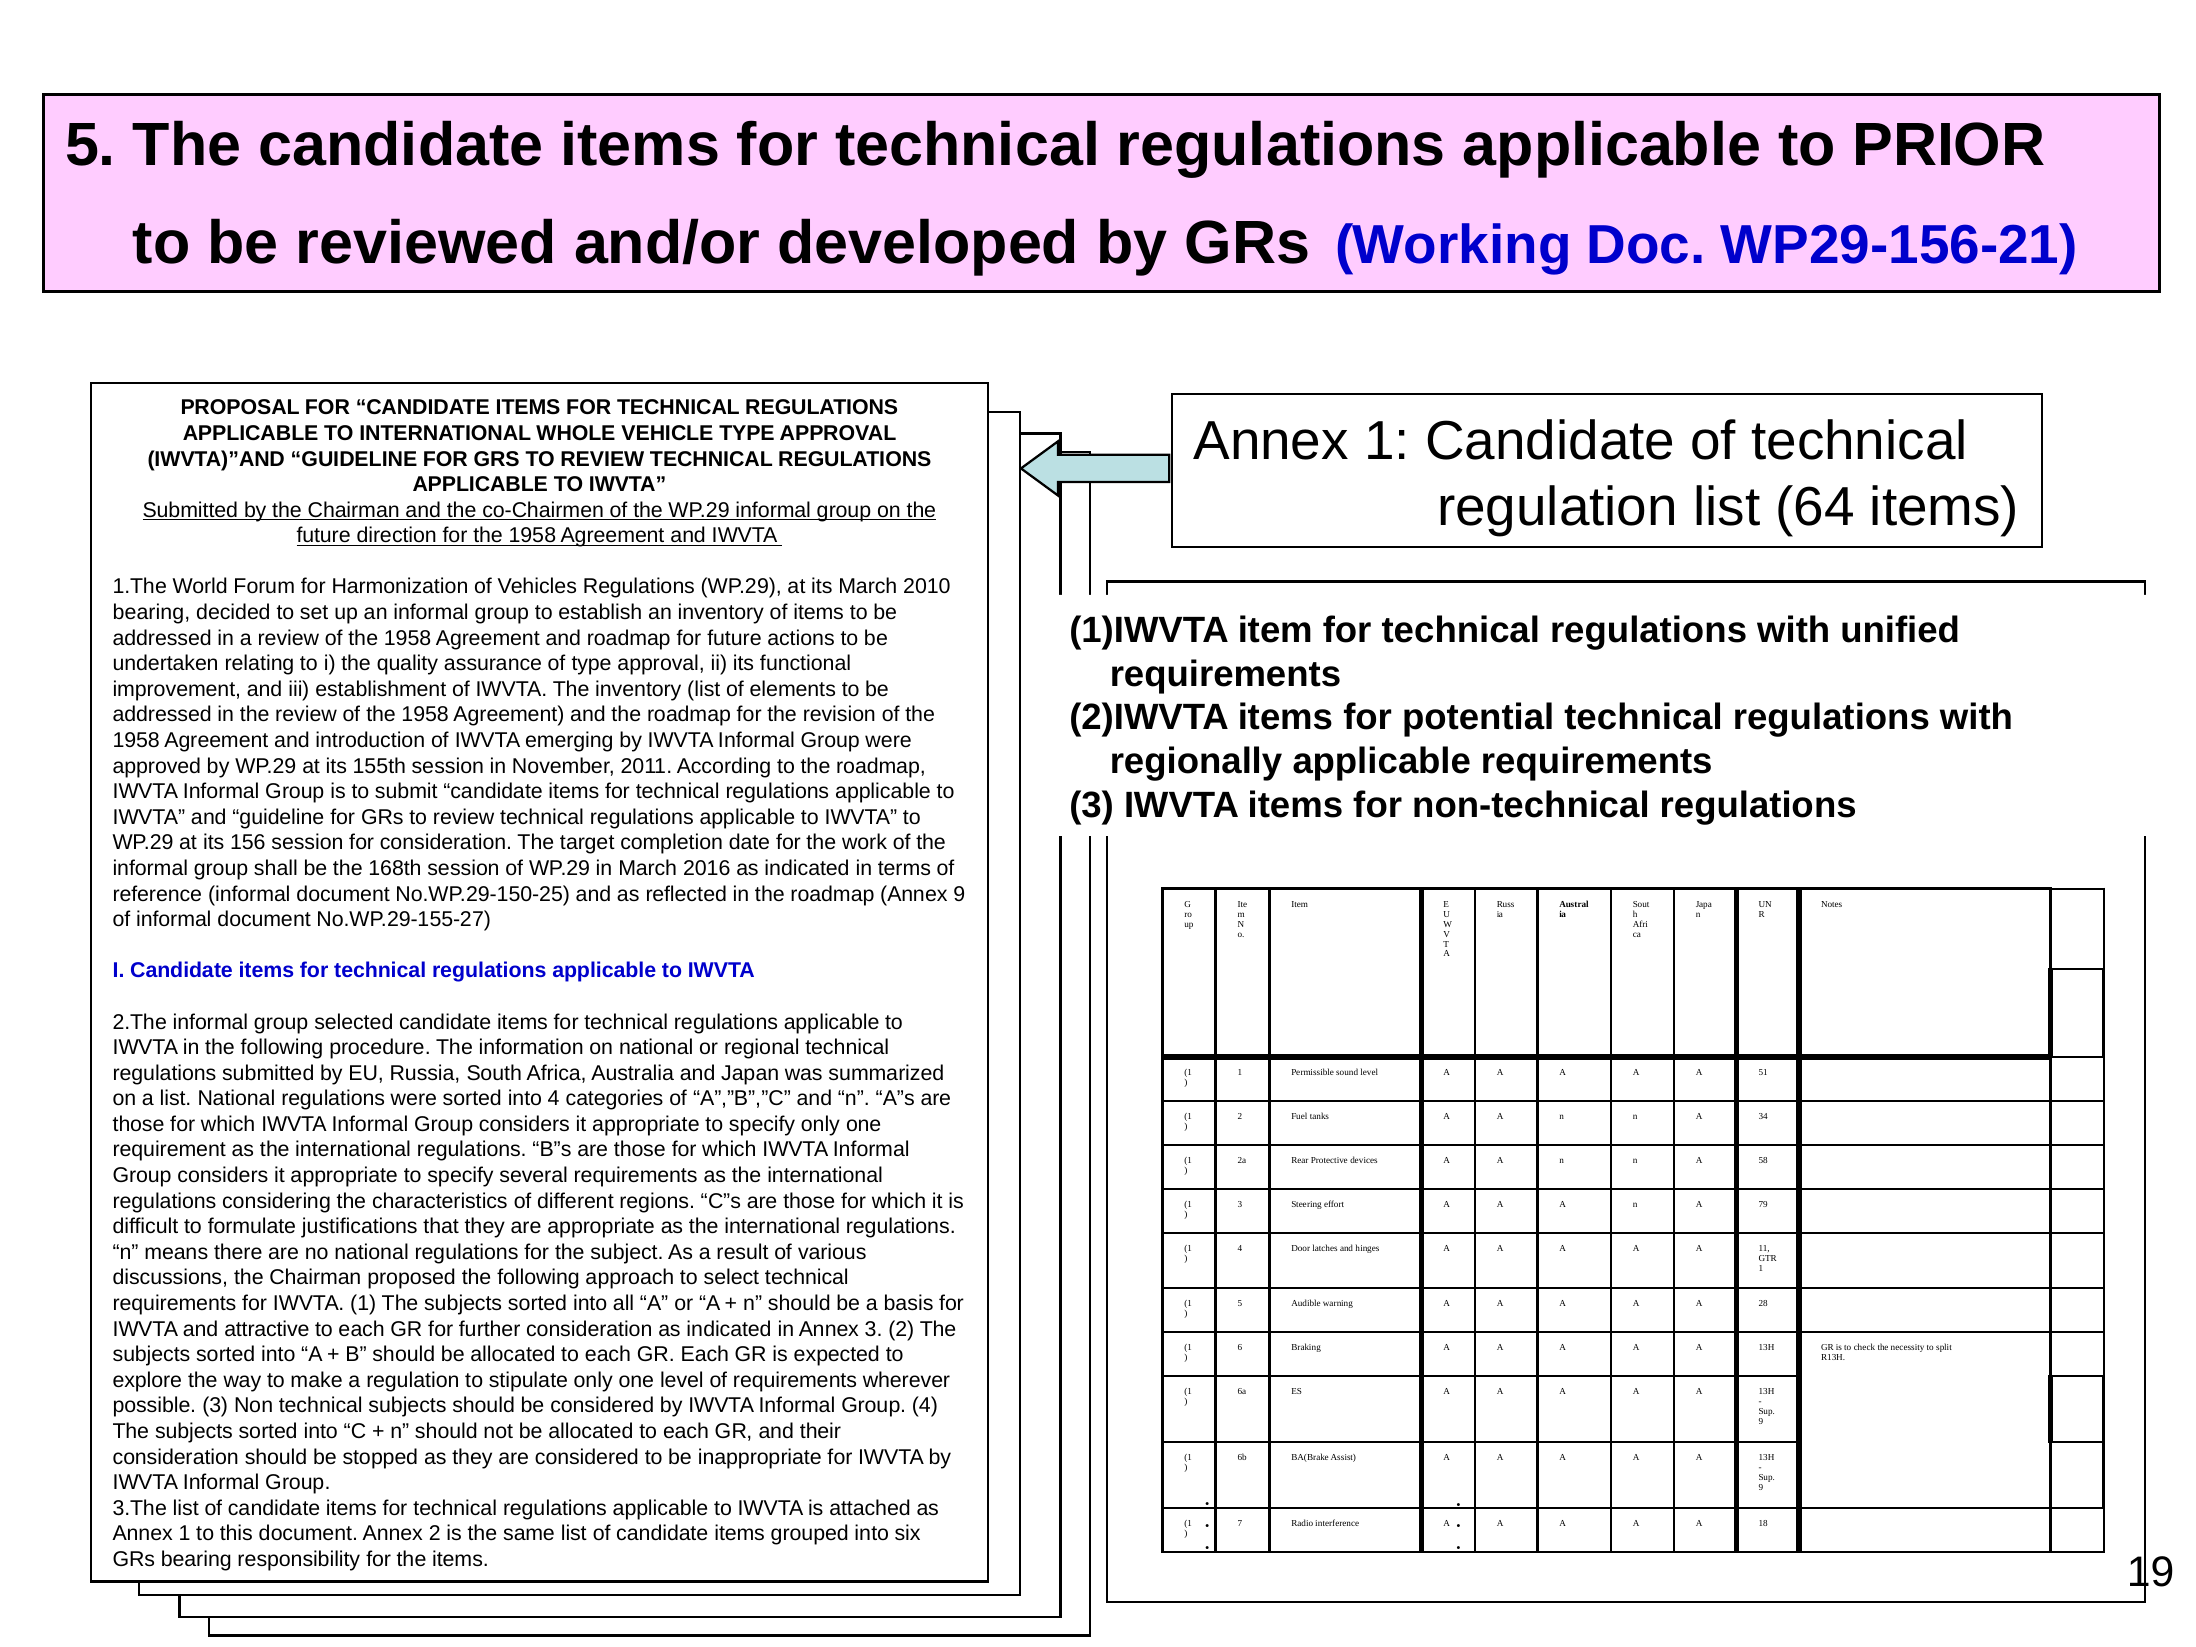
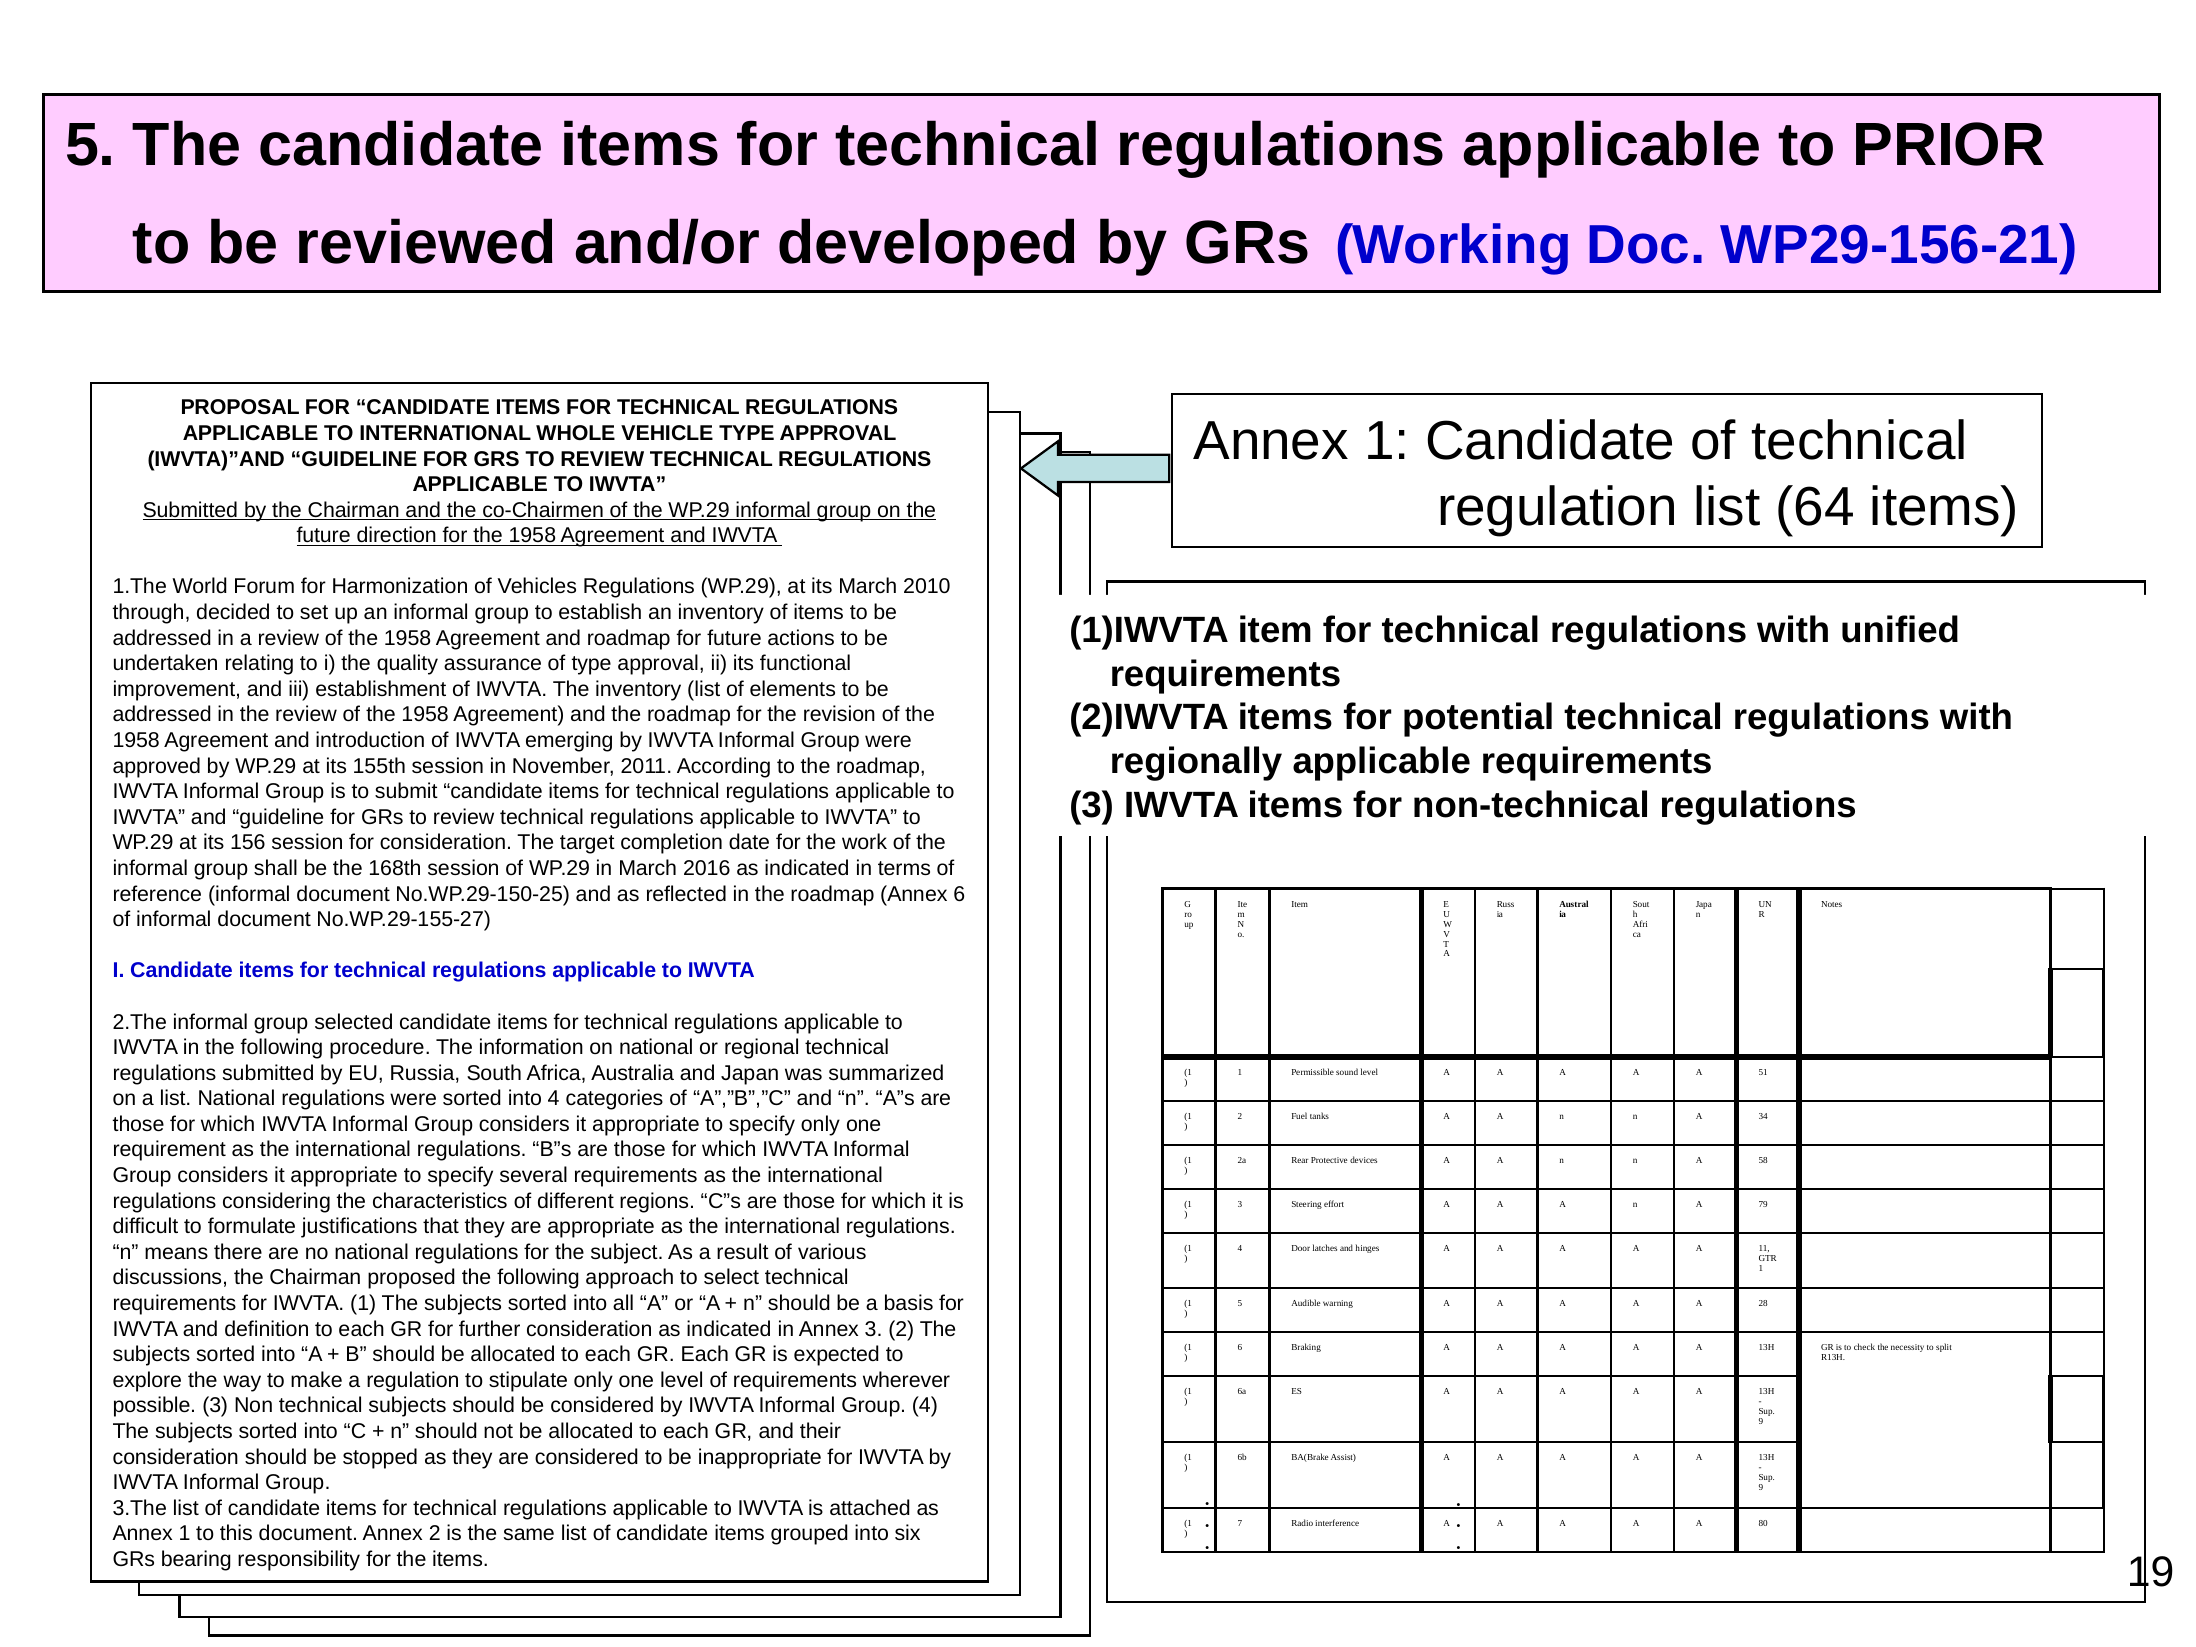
bearing at (151, 613): bearing -> through
Annex 9: 9 -> 6
attractive: attractive -> definition
18: 18 -> 80
